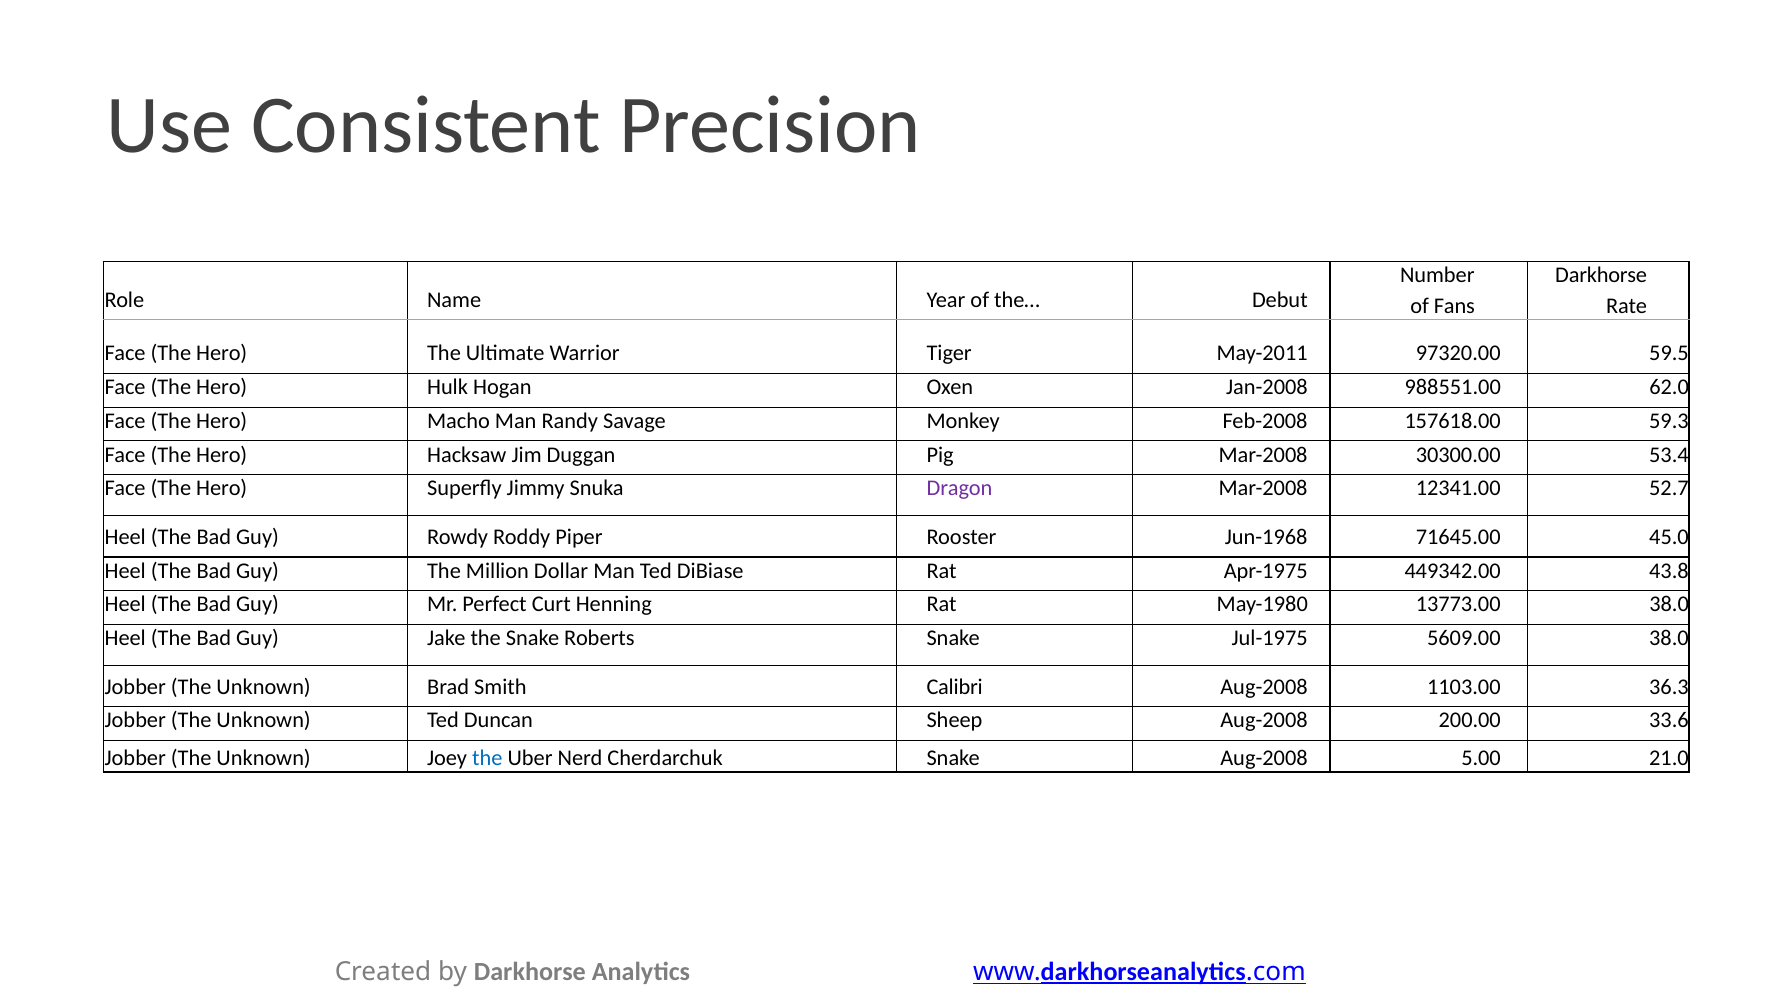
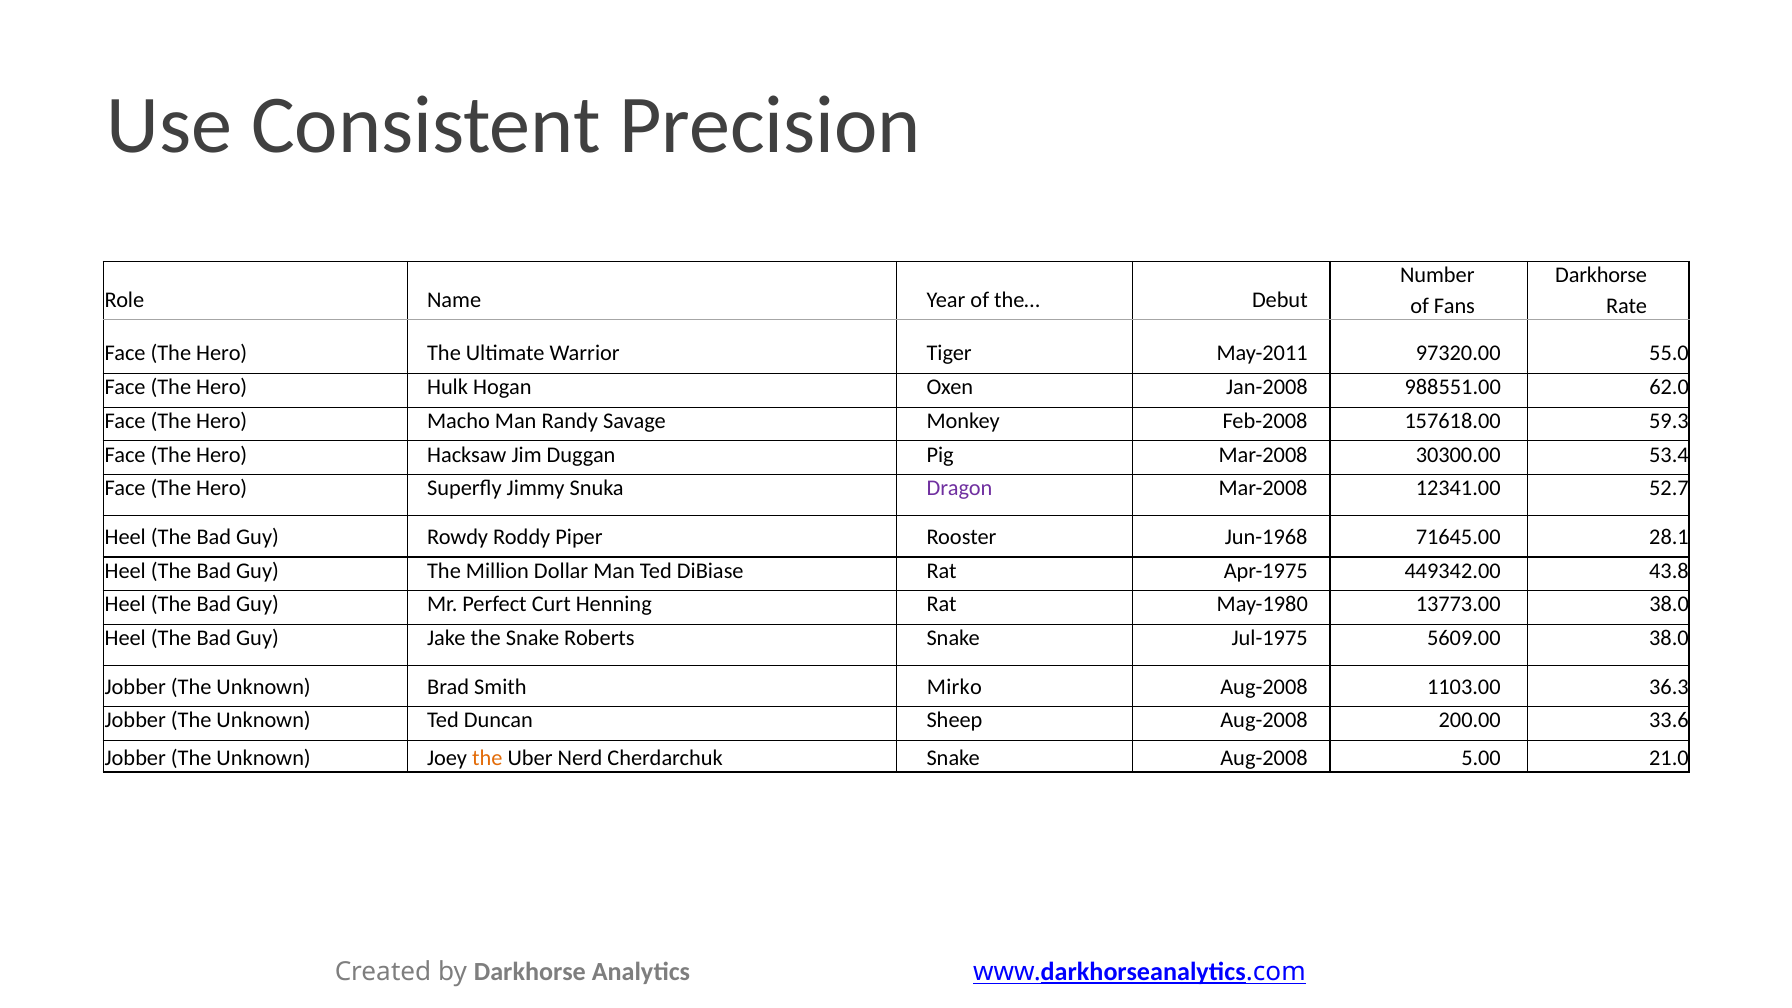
59.5: 59.5 -> 55.0
45.0: 45.0 -> 28.1
Calibri: Calibri -> Mirko
the at (487, 759) colour: blue -> orange
